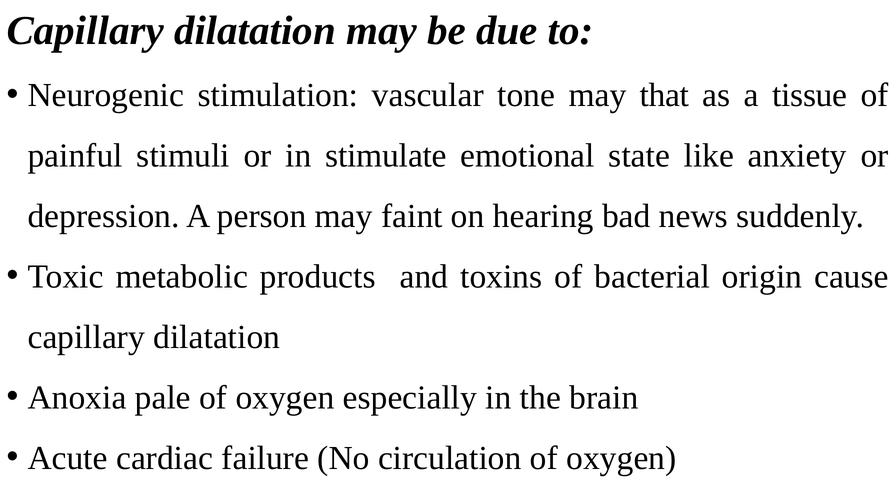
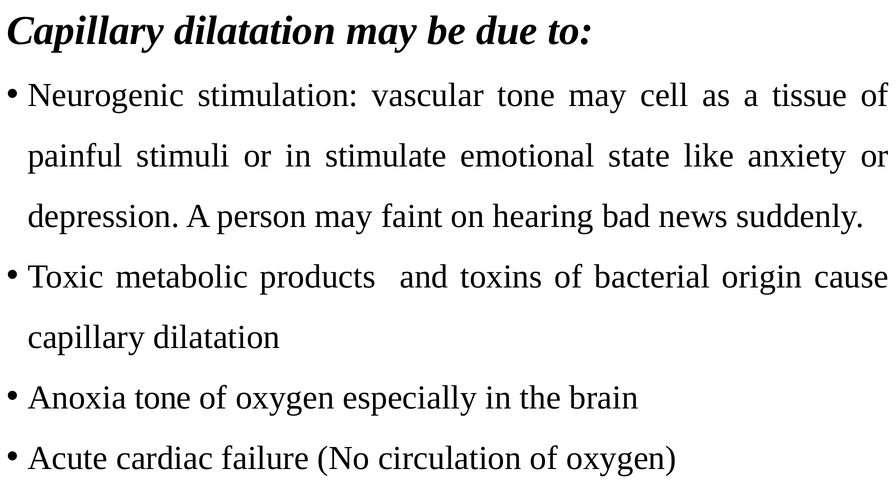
that: that -> cell
Anoxia pale: pale -> tone
